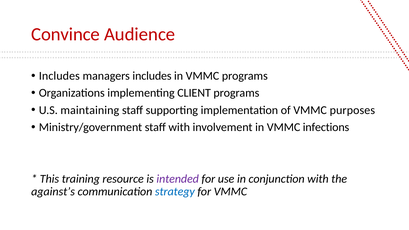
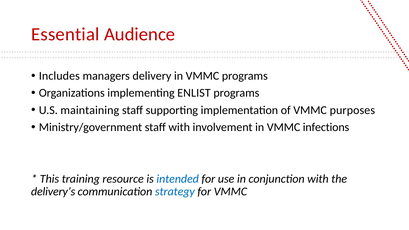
Convince: Convince -> Essential
managers includes: includes -> delivery
CLIENT: CLIENT -> ENLIST
intended colour: purple -> blue
against’s: against’s -> delivery’s
